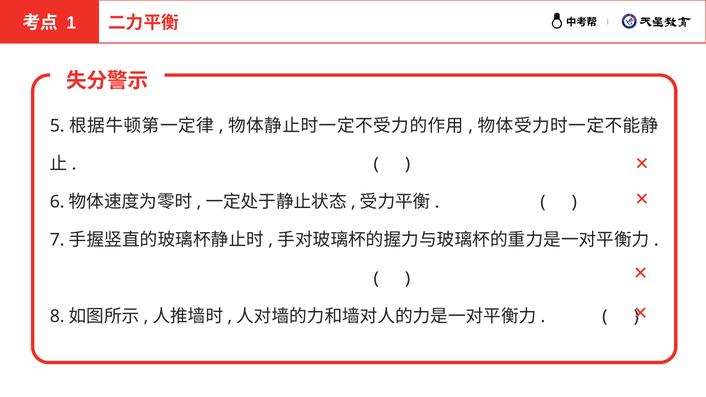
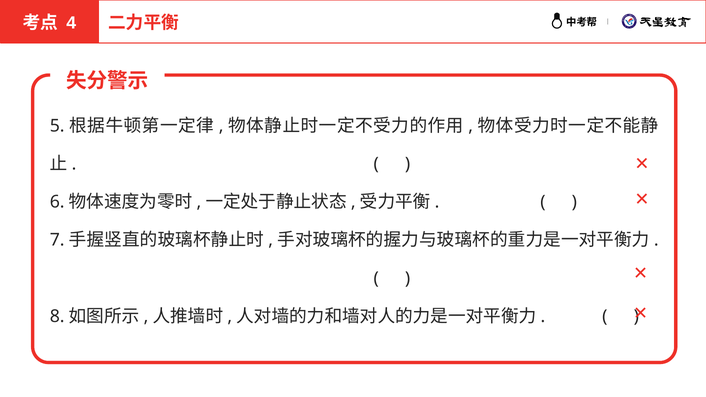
1: 1 -> 4
